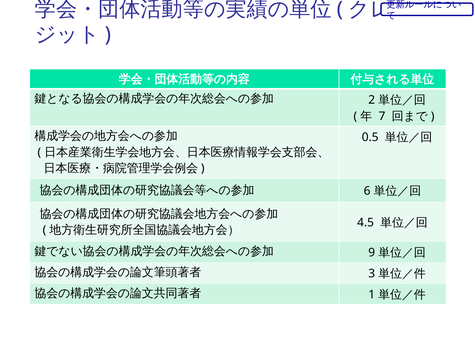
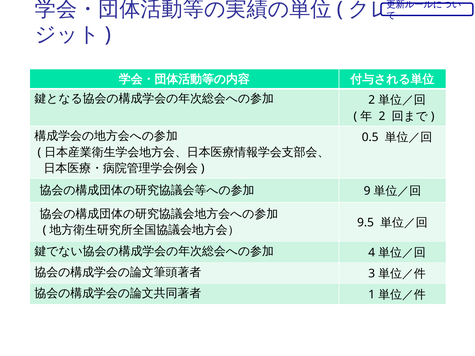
7 at (382, 116): 7 -> 2
6: 6 -> 9
4.5: 4.5 -> 9.5
9: 9 -> 4
